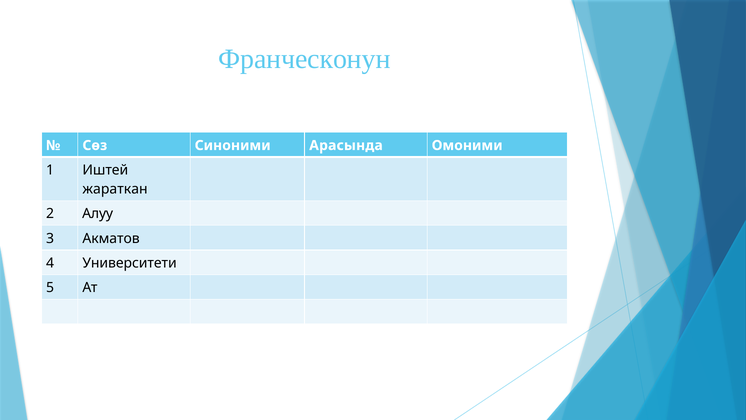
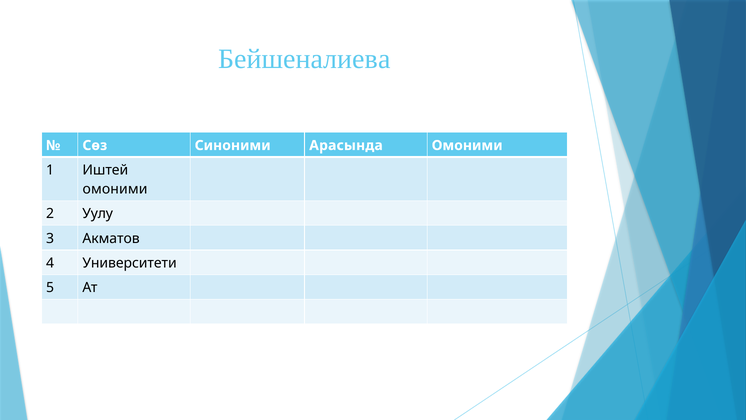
Франческонун: Франческонун -> Бейшеналиева
жараткан at (115, 189): жараткан -> омоними
Алуу: Алуу -> Уулу
